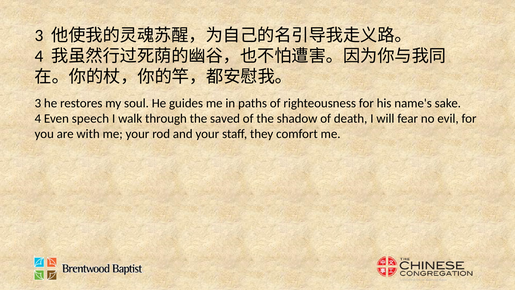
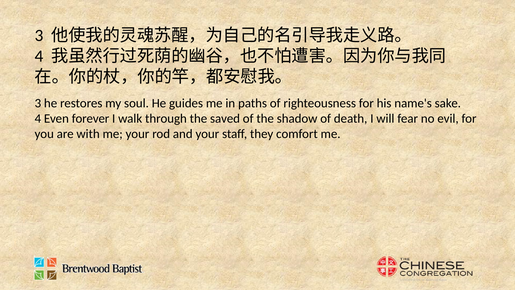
speech: speech -> forever
